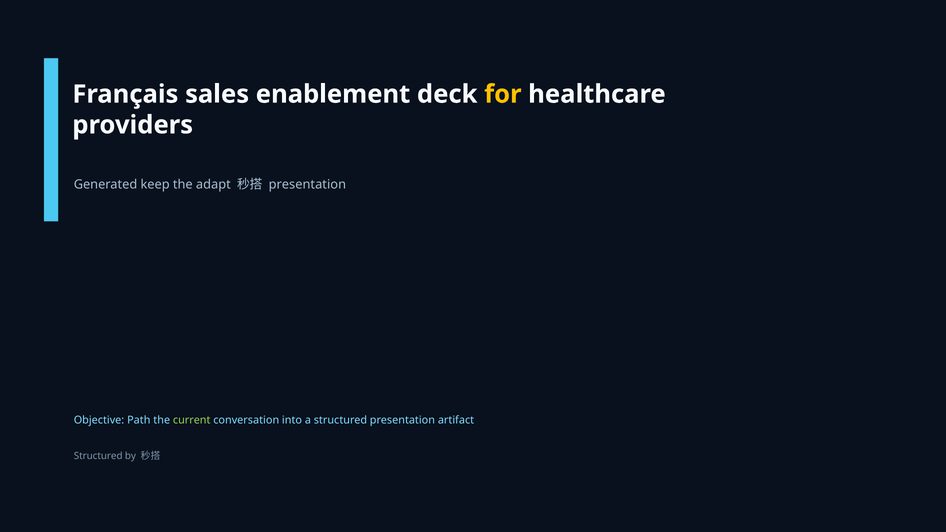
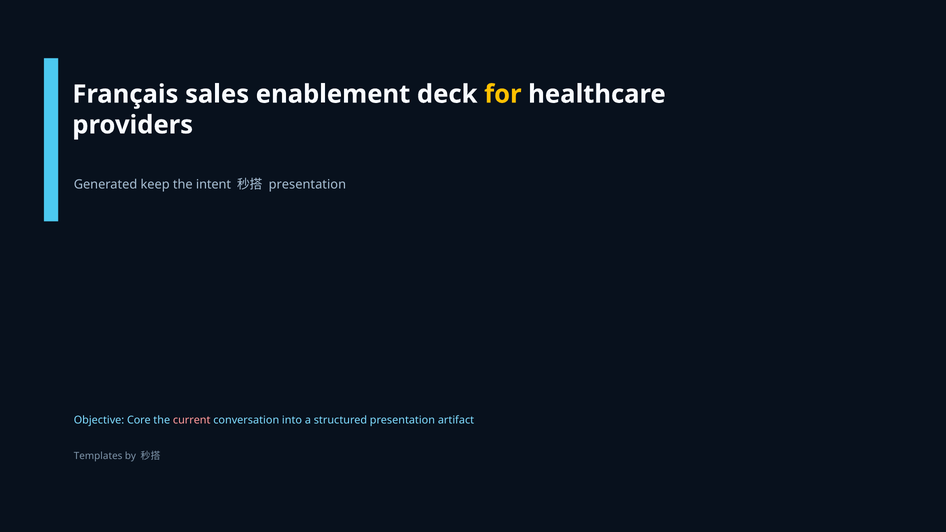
adapt: adapt -> intent
Path: Path -> Core
current colour: light green -> pink
Structured at (98, 456): Structured -> Templates
